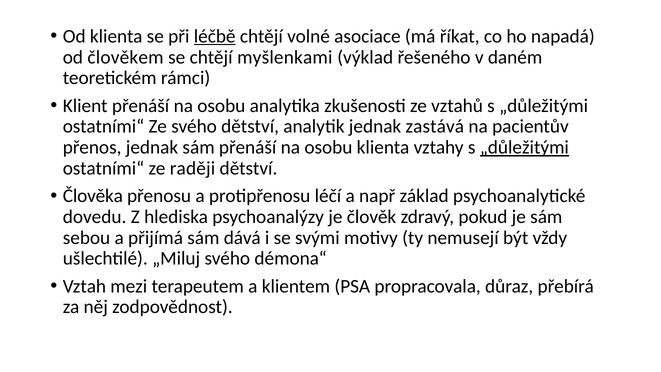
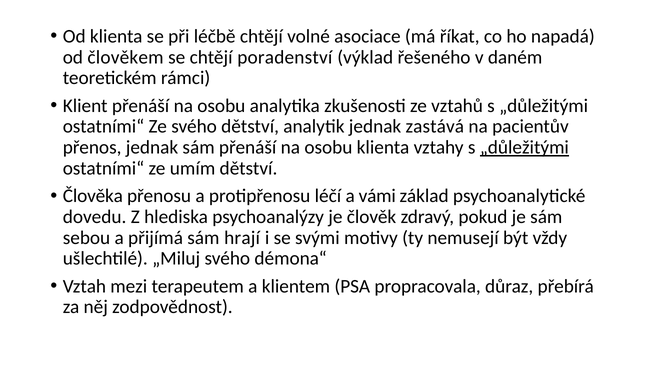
léčbě underline: present -> none
myšlenkami: myšlenkami -> poradenství
raději: raději -> umím
např: např -> vámi
dává: dává -> hrají
